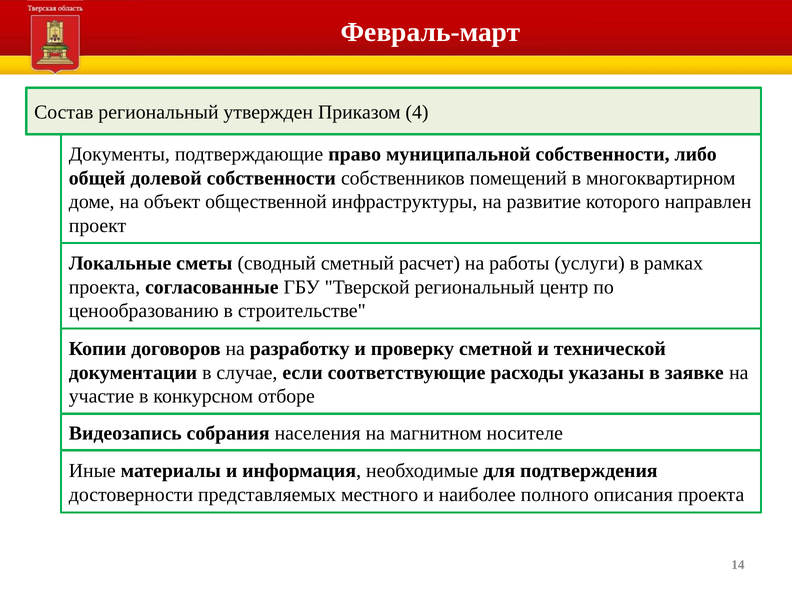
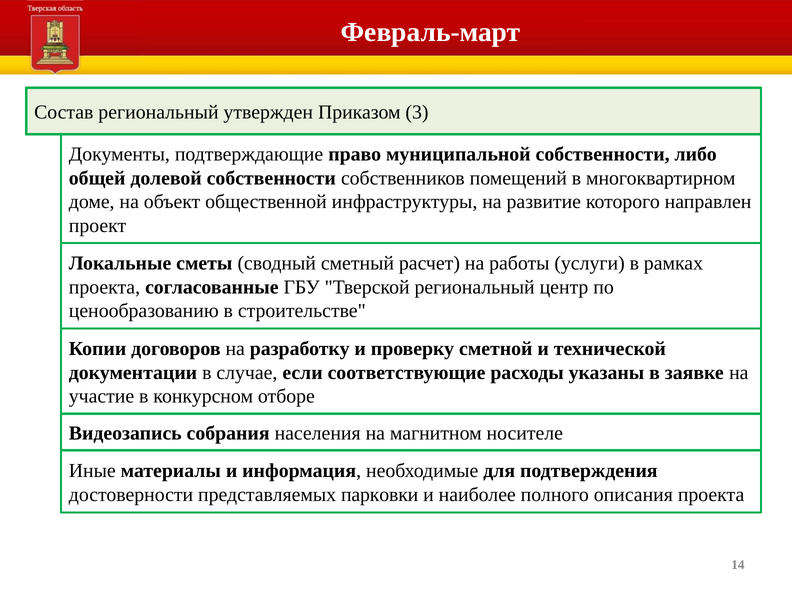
4: 4 -> 3
местного: местного -> парковки
